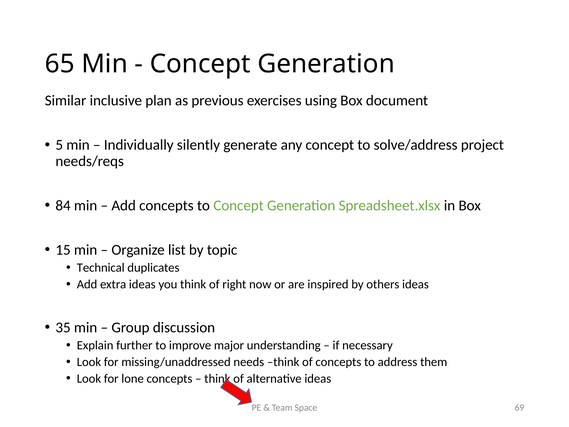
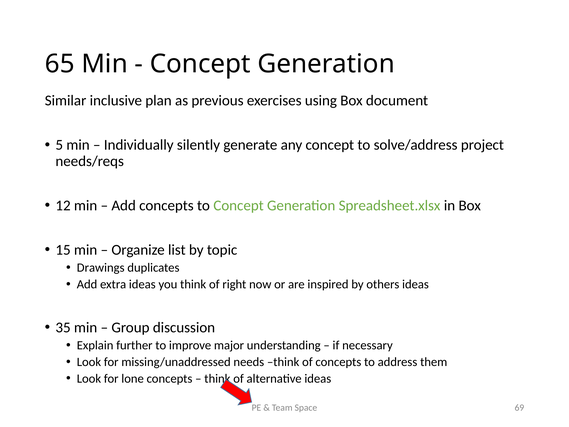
84: 84 -> 12
Technical: Technical -> Drawings
